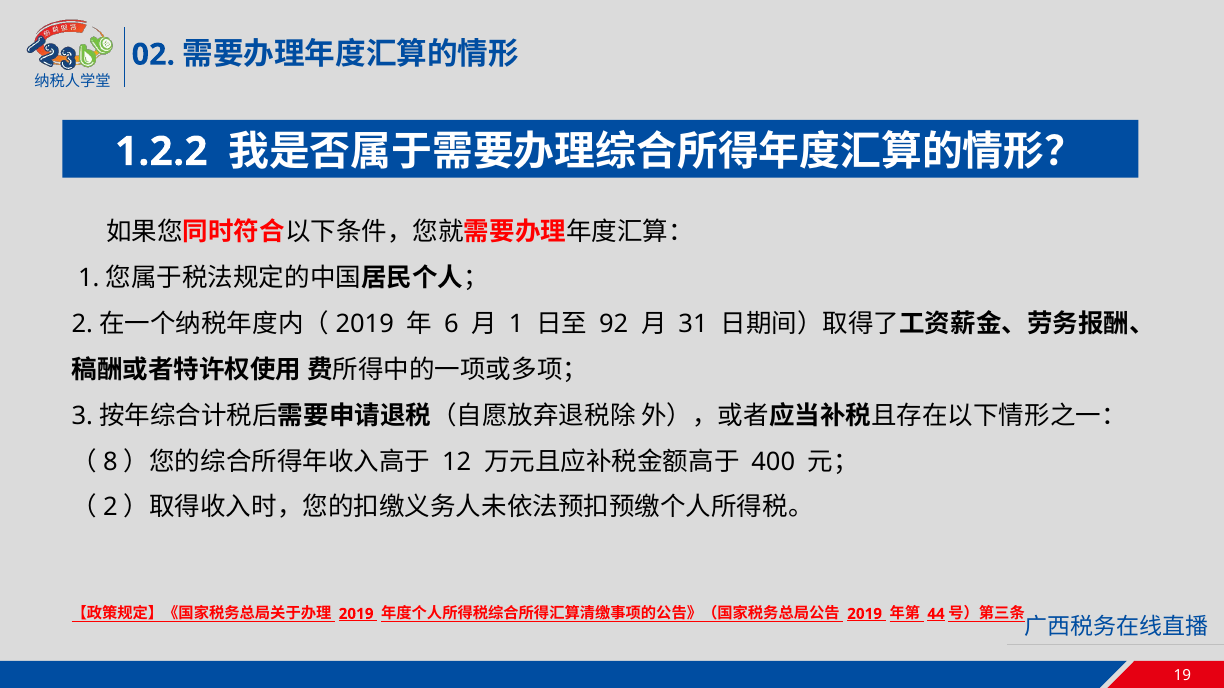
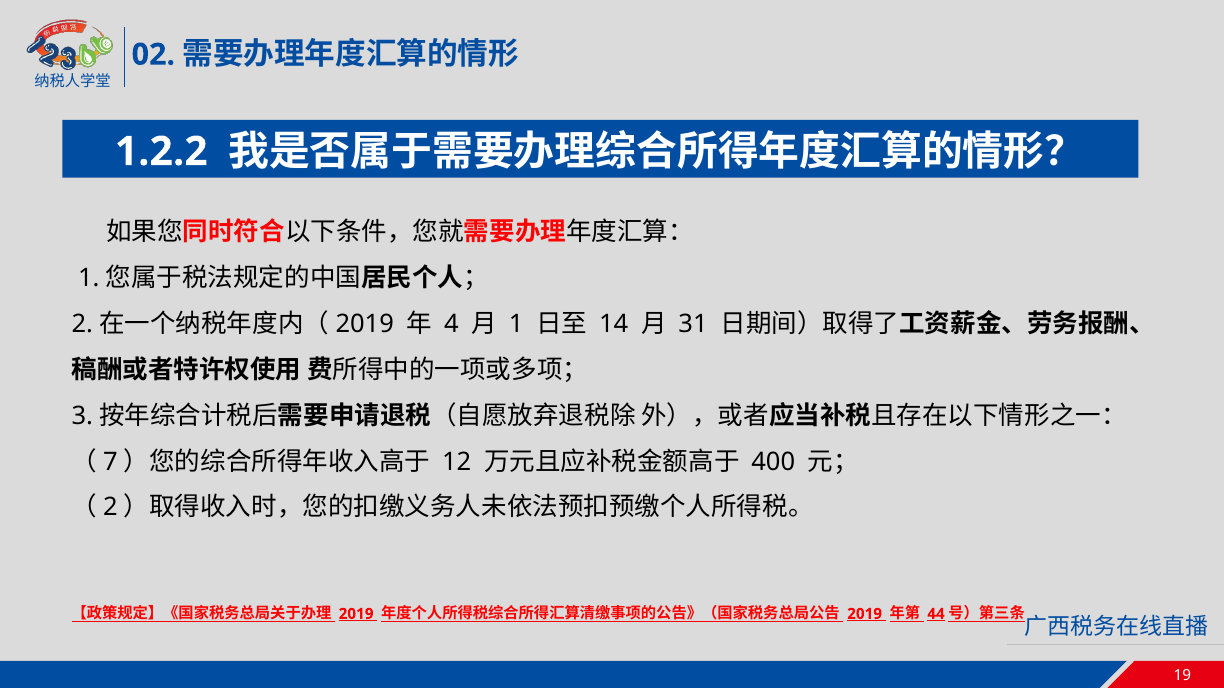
6: 6 -> 4
92: 92 -> 14
8: 8 -> 7
